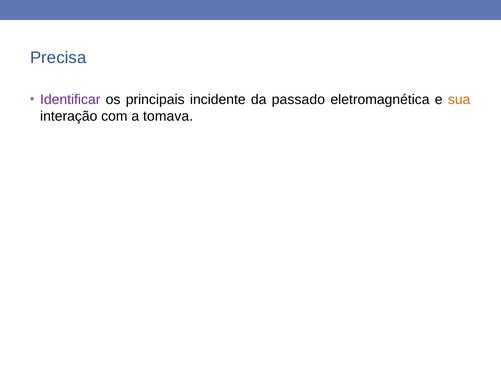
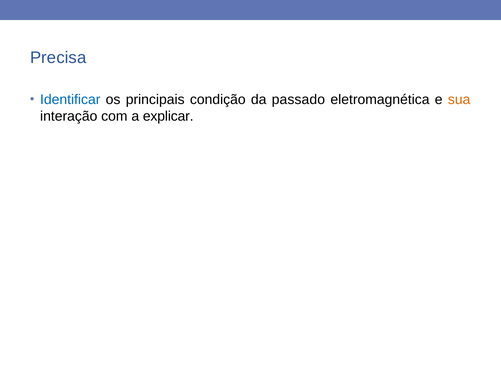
Identificar colour: purple -> blue
incidente: incidente -> condição
tomava: tomava -> explicar
